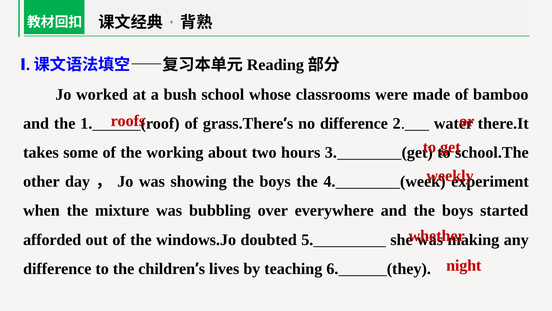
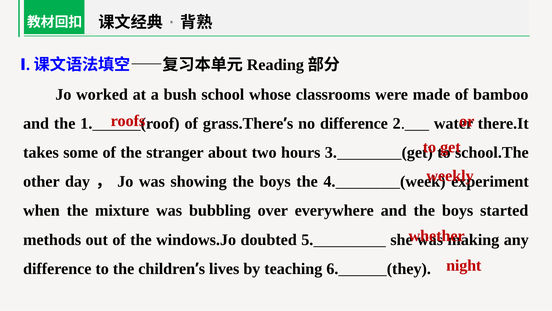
working: working -> stranger
afforded: afforded -> methods
